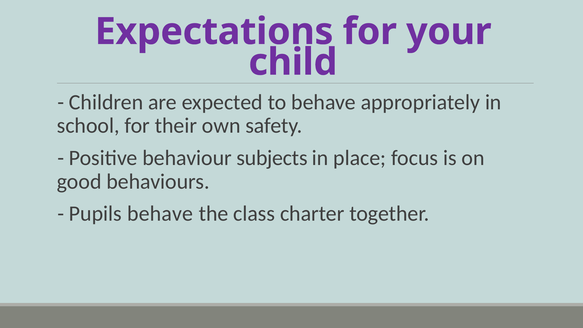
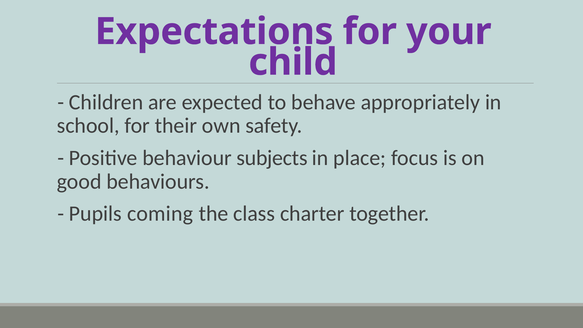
Pupils behave: behave -> coming
